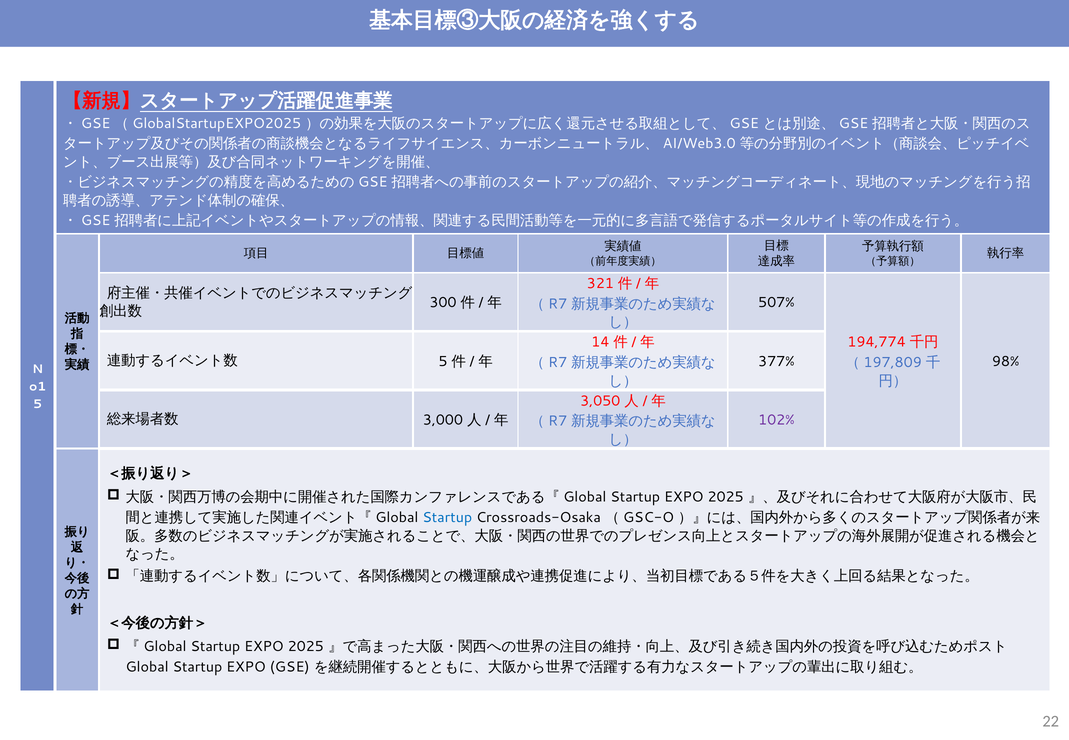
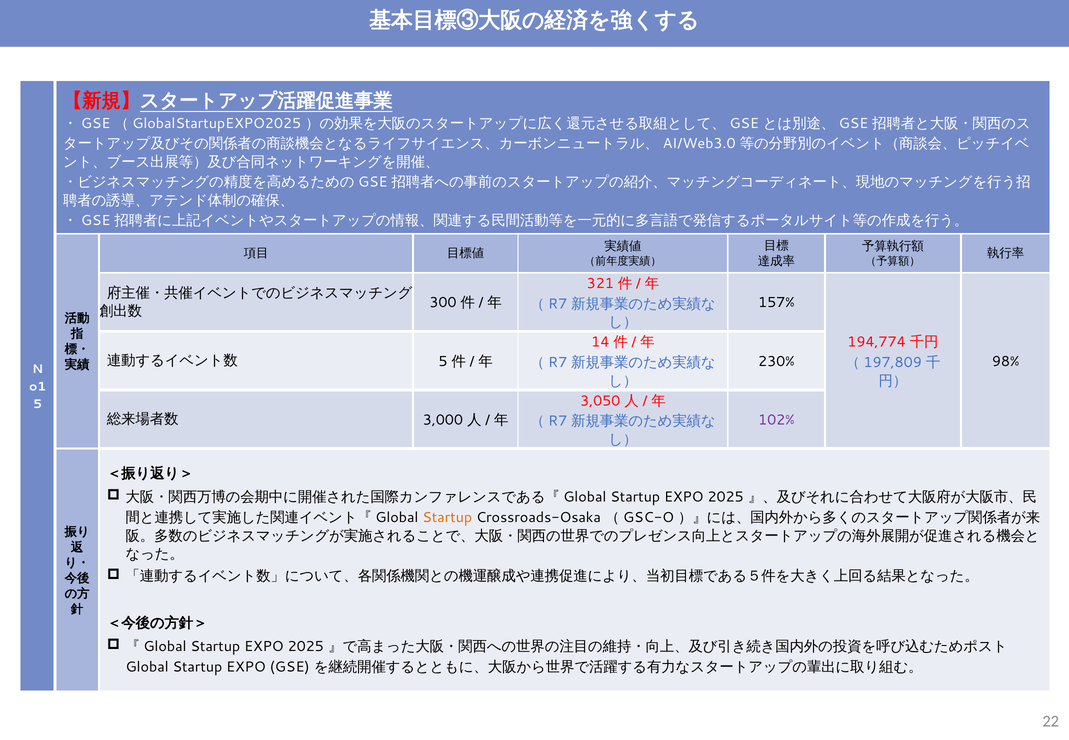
507%: 507% -> 157%
377%: 377% -> 230%
Startup at (447, 517) colour: blue -> orange
